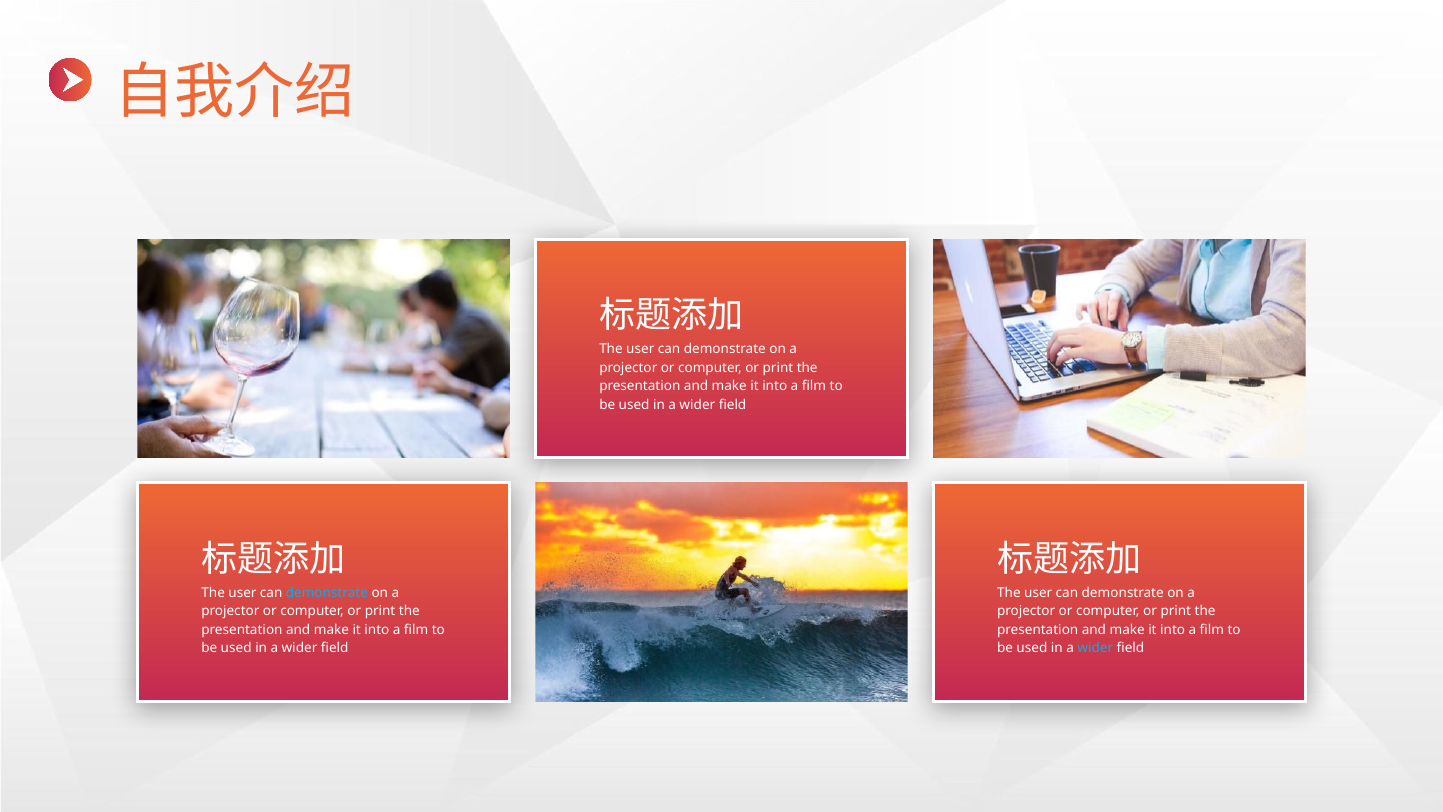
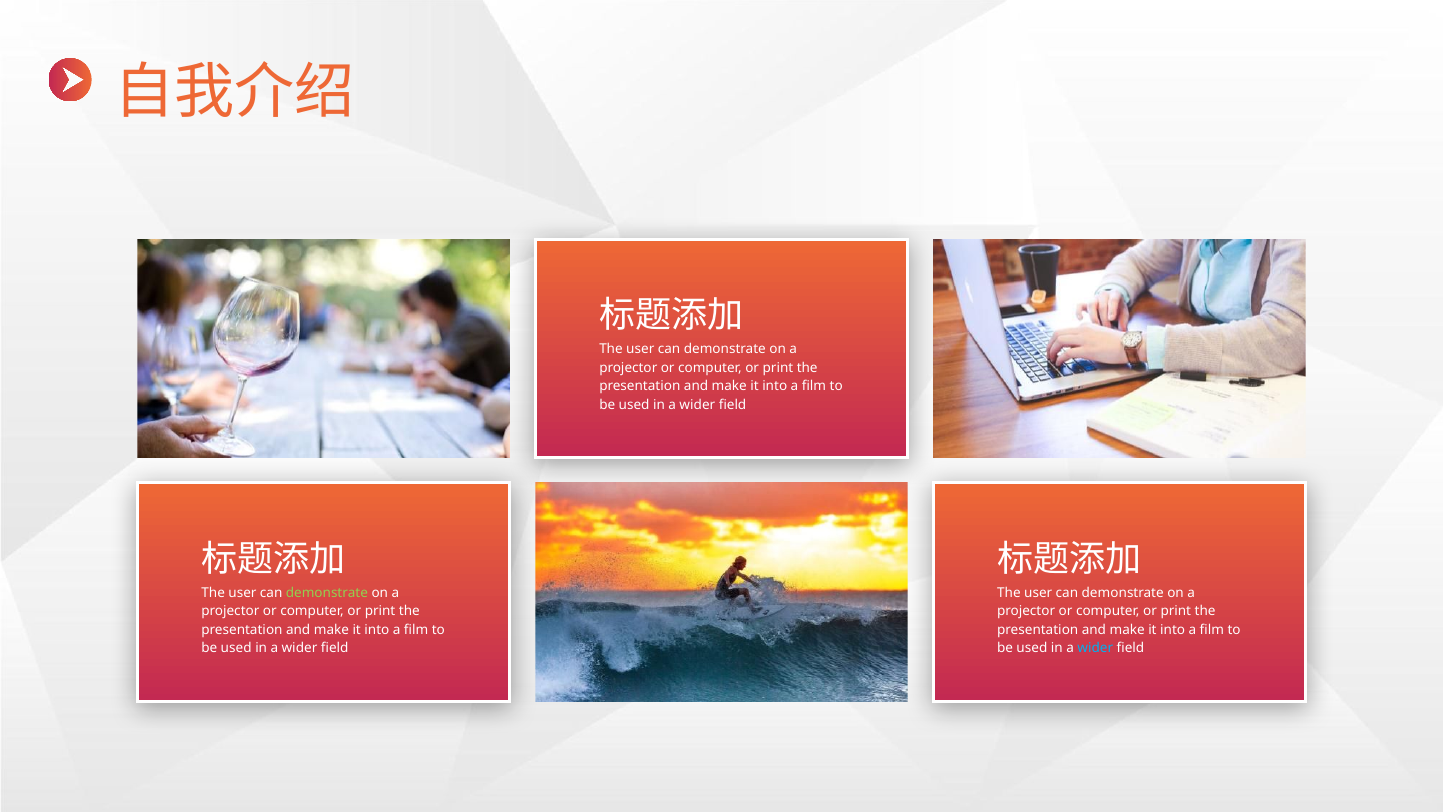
demonstrate at (327, 592) colour: light blue -> light green
